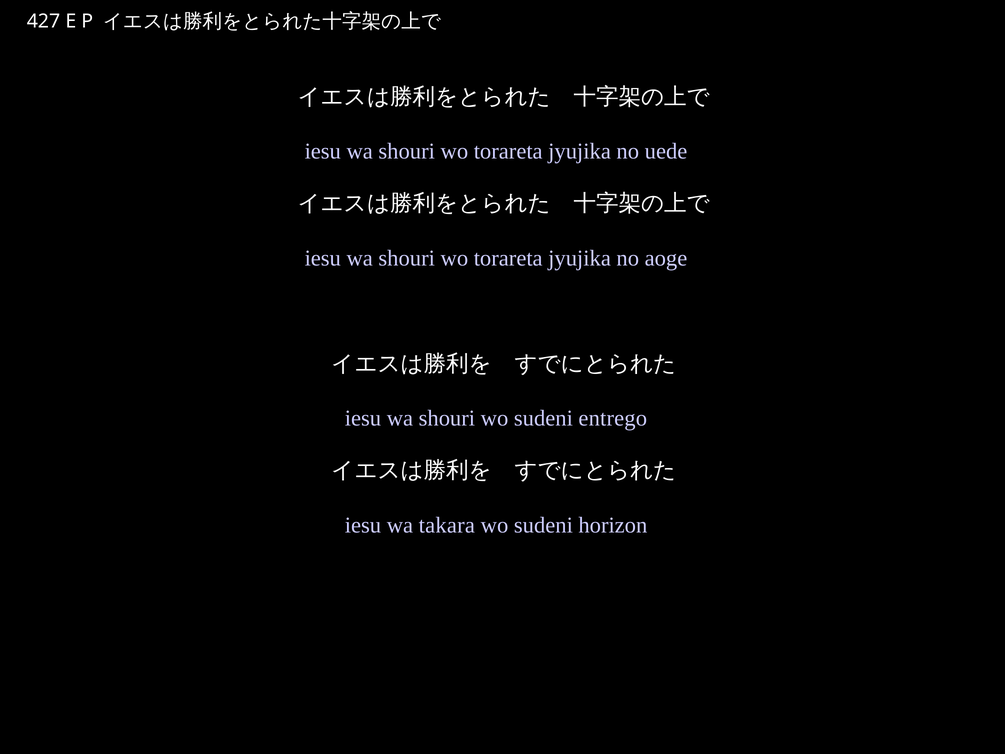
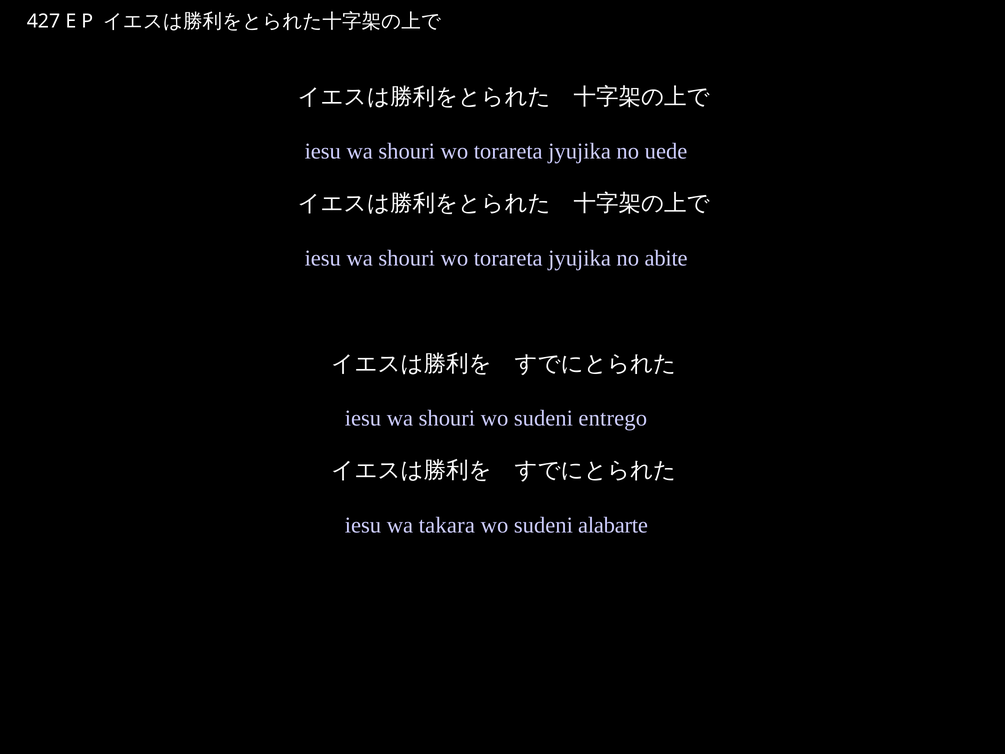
aoge: aoge -> abite
horizon: horizon -> alabarte
